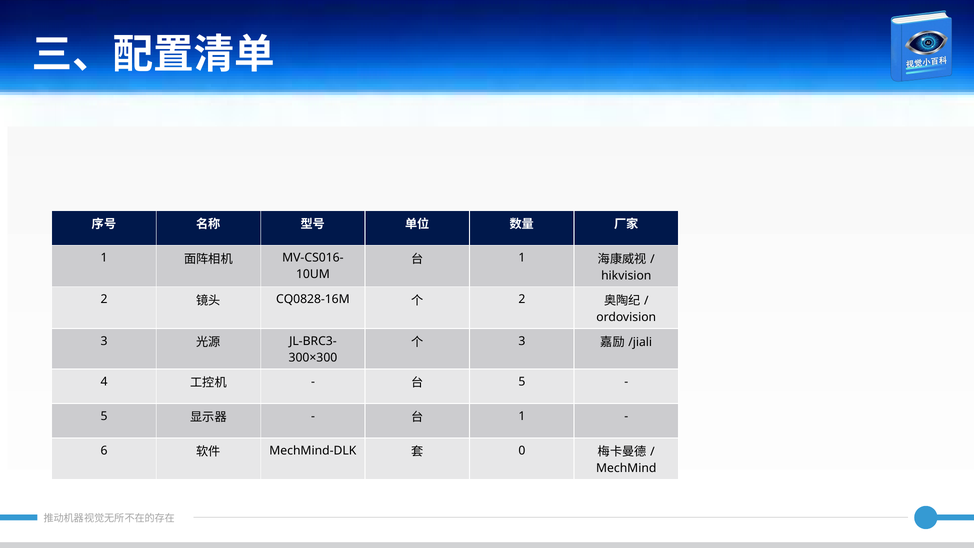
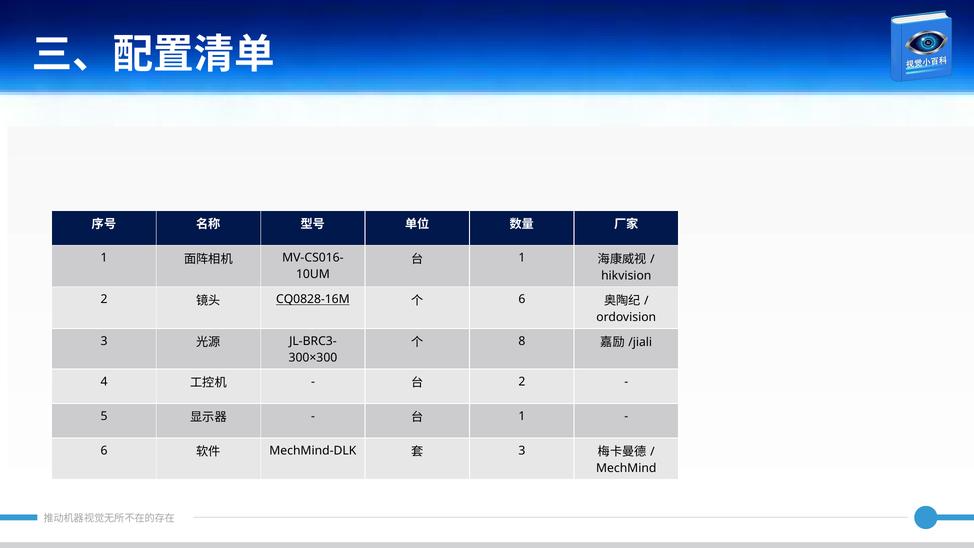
CQ0828-16M underline: none -> present
2 at (522, 299): 2 -> 6
3 at (522, 341): 3 -> 8
5 at (522, 381): 5 -> 2
0 at (522, 450): 0 -> 3
